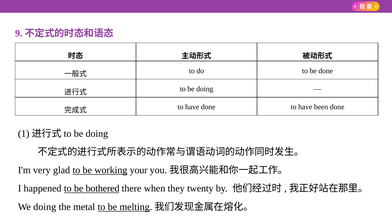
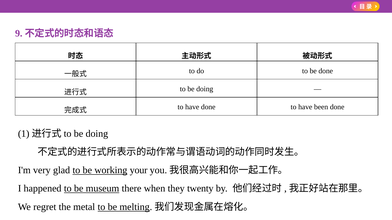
bothered: bothered -> museum
We doing: doing -> regret
